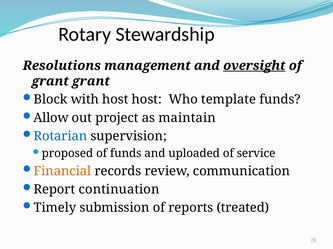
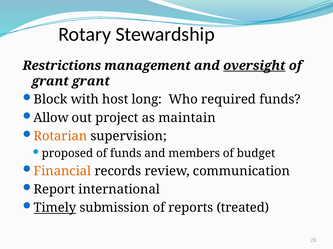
Resolutions: Resolutions -> Restrictions
host host: host -> long
template: template -> required
Rotarian colour: blue -> orange
uploaded: uploaded -> members
service: service -> budget
continuation: continuation -> international
Timely underline: none -> present
